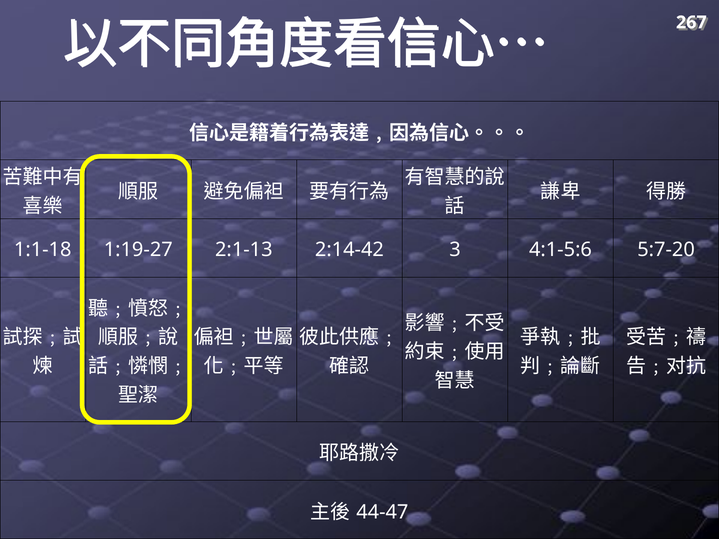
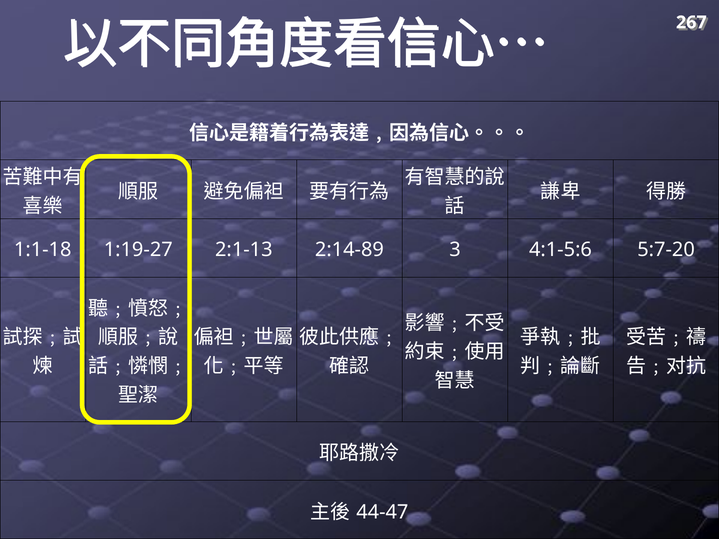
2:14-42: 2:14-42 -> 2:14-89
